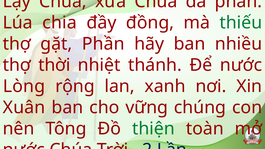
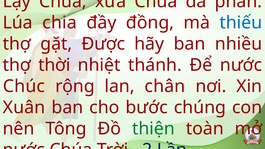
thiếu colour: green -> blue
Phần: Phần -> Được
Lòng: Lòng -> Chúc
xanh: xanh -> chân
vững: vững -> bước
